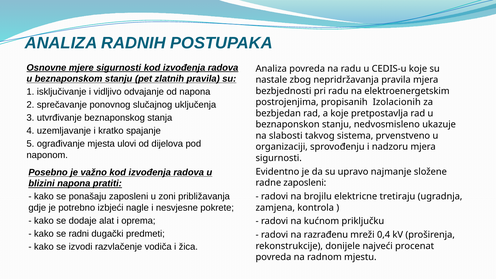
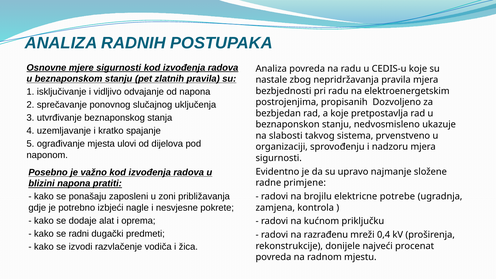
Izolacionih: Izolacionih -> Dozvoljeno
radne zaposleni: zaposleni -> primjene
tretiraju: tretiraju -> potrebe
